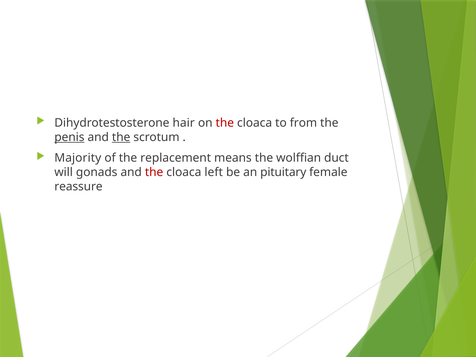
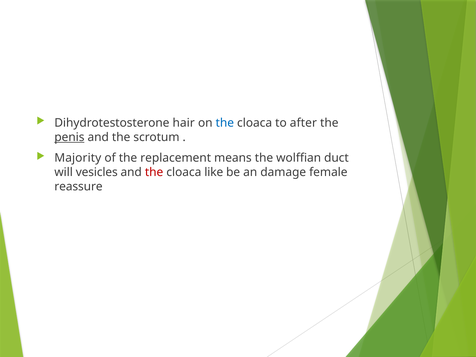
the at (225, 123) colour: red -> blue
from: from -> after
the at (121, 137) underline: present -> none
gonads: gonads -> vesicles
left: left -> like
pituitary: pituitary -> damage
